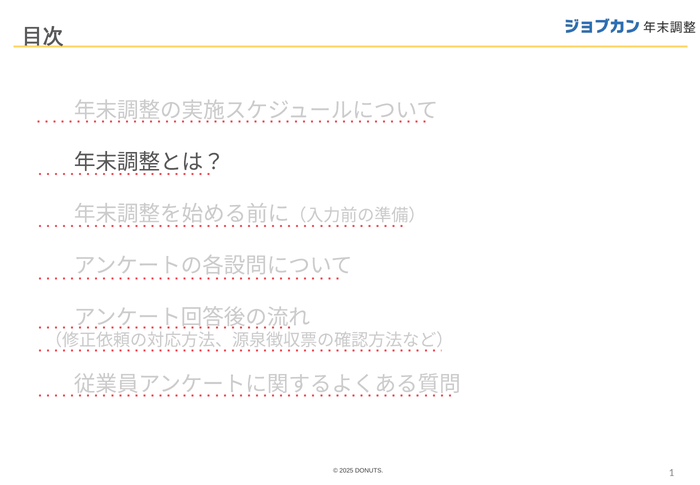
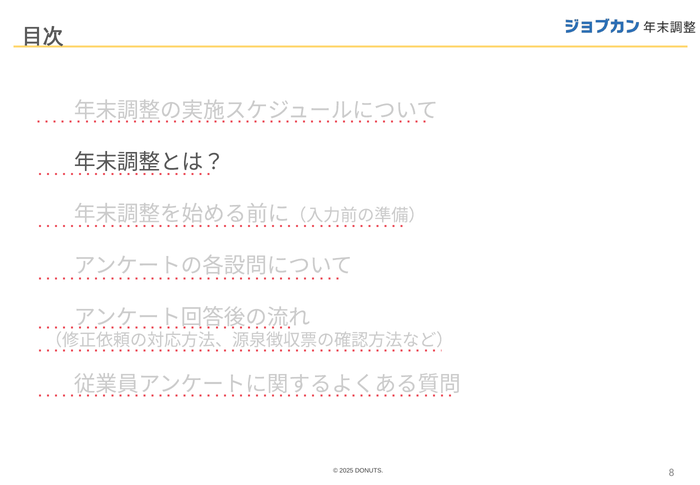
1: 1 -> 8
